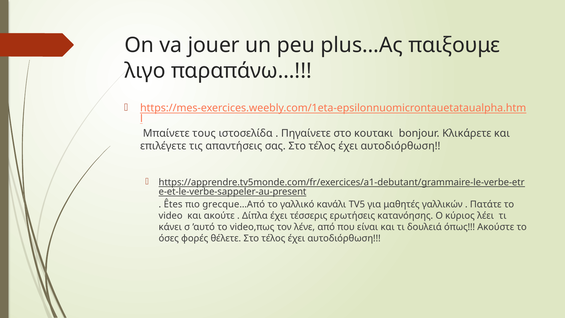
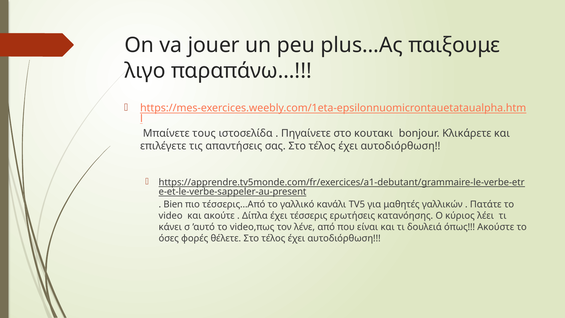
Êtes: Êtes -> Bien
grecque…Από: grecque…Από -> τέσσερις…Από
